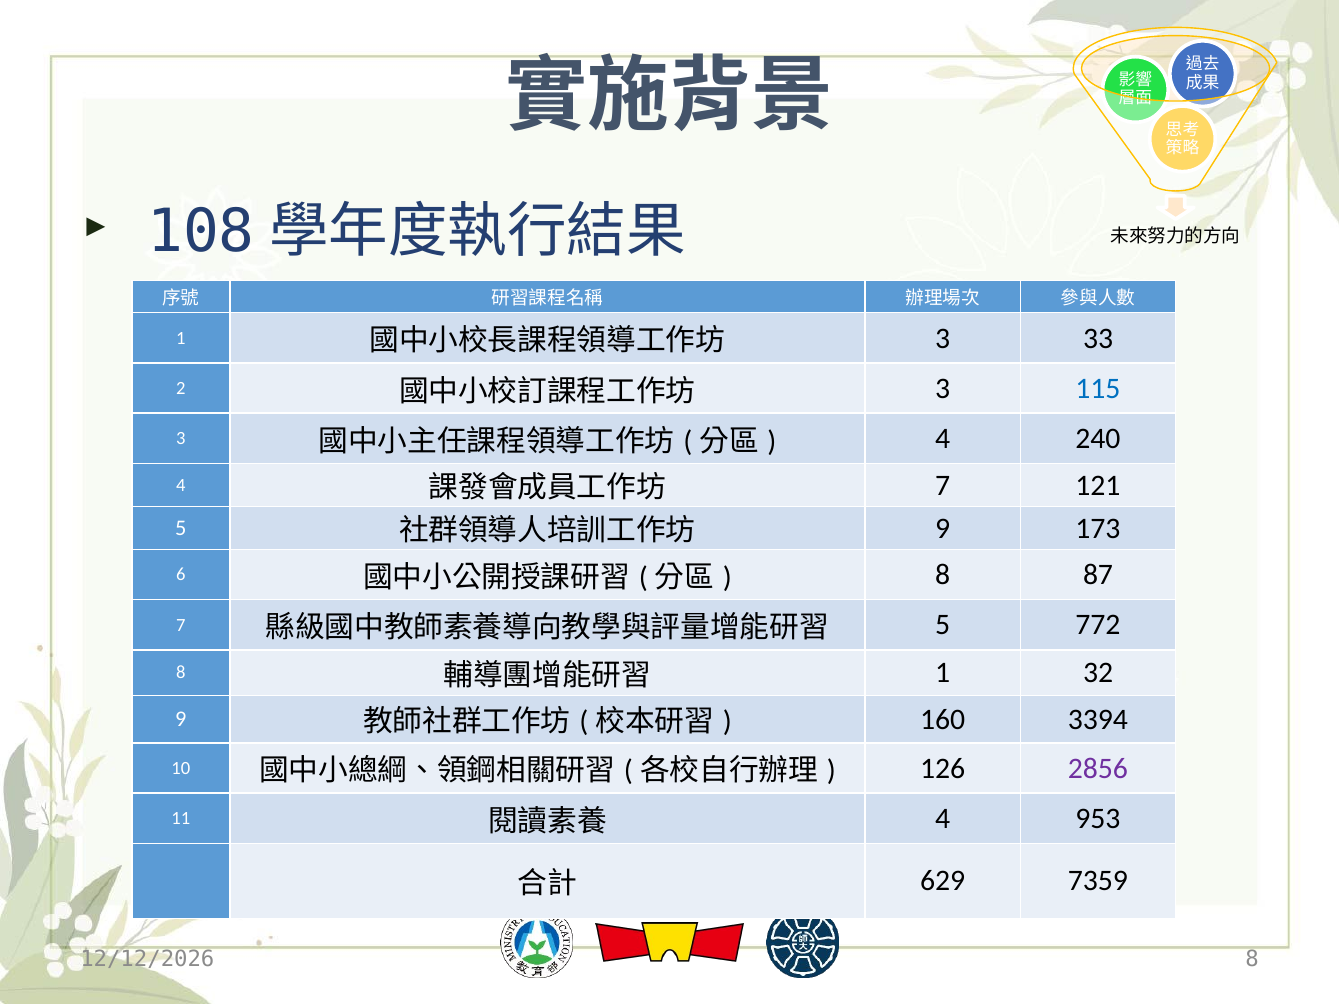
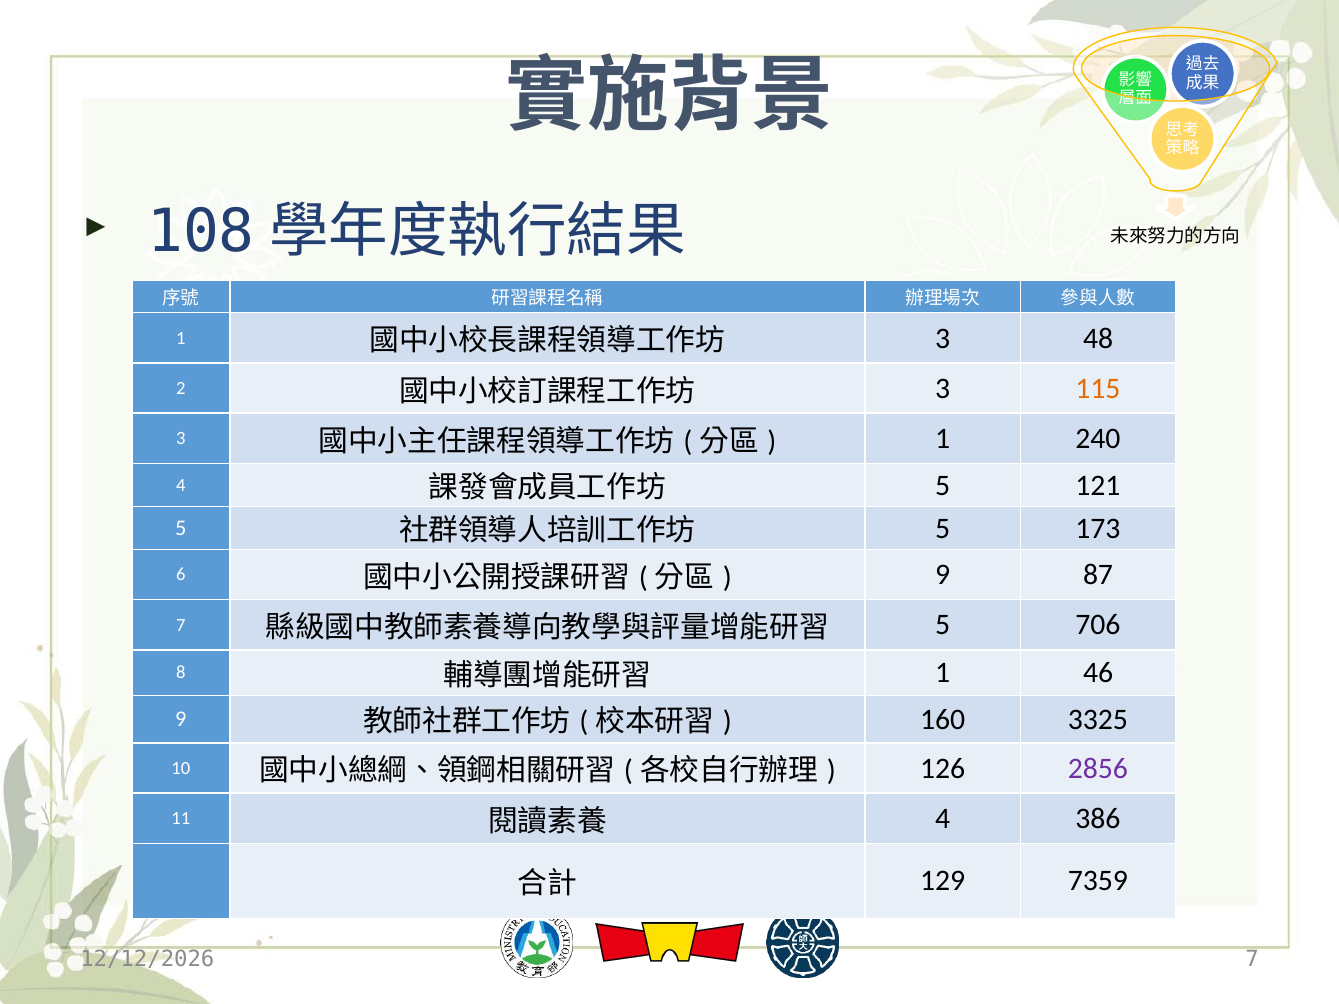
33: 33 -> 48
115 colour: blue -> orange
4 at (943, 439): 4 -> 1
7 at (943, 485): 7 -> 5
9 at (943, 528): 9 -> 5
8 at (943, 575): 8 -> 9
772: 772 -> 706
32: 32 -> 46
3394: 3394 -> 3325
953: 953 -> 386
629: 629 -> 129
8 at (1252, 959): 8 -> 7
